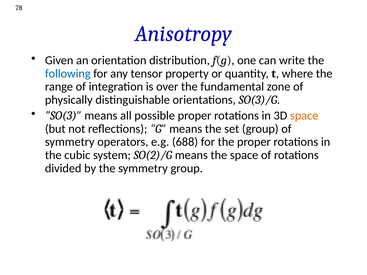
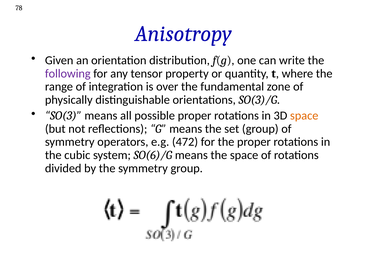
following colour: blue -> purple
688: 688 -> 472
SO(2)/G: SO(2)/G -> SO(6)/G
